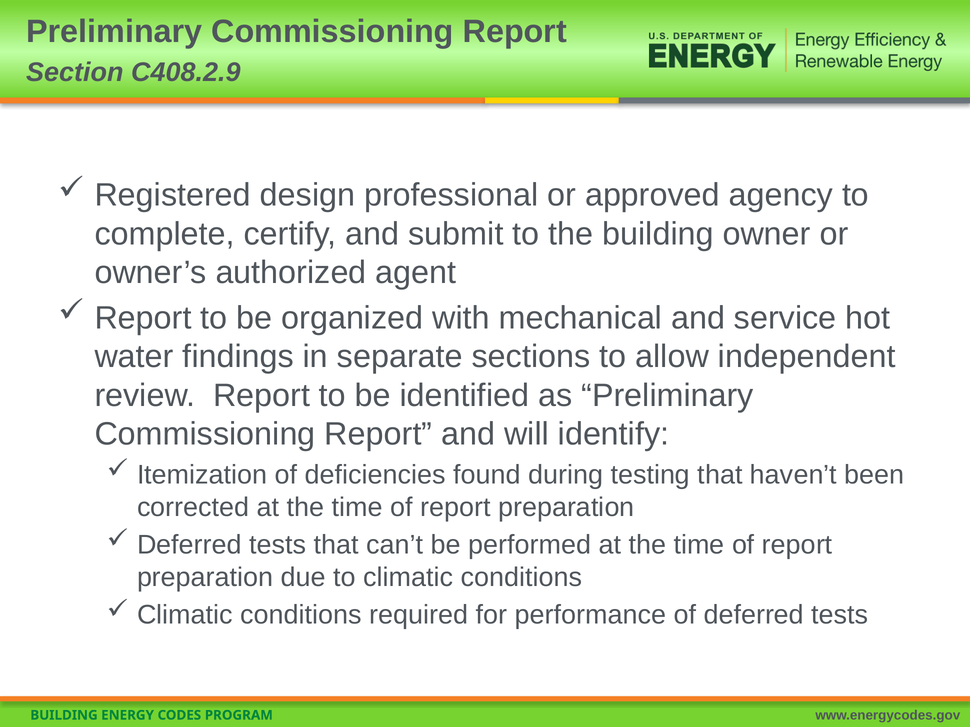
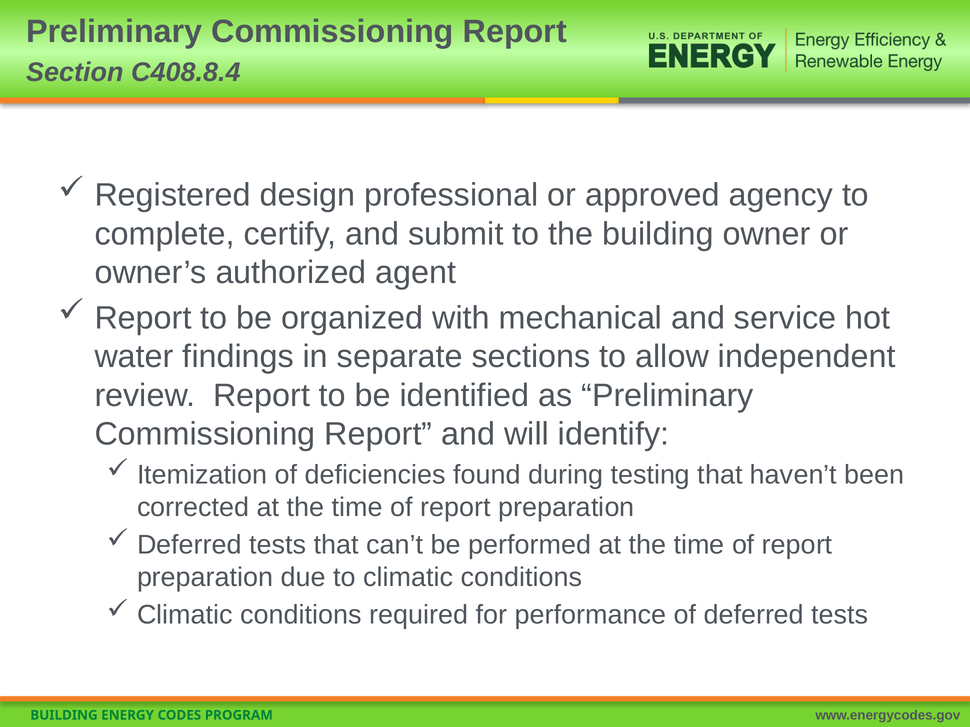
C408.2.9: C408.2.9 -> C408.8.4
